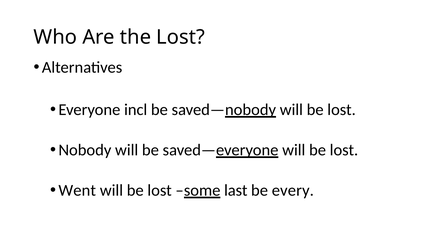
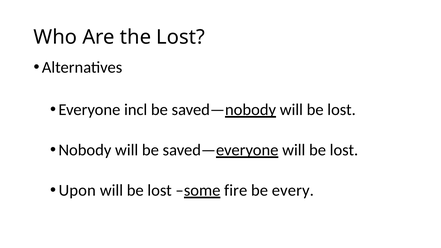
Went: Went -> Upon
last: last -> fire
